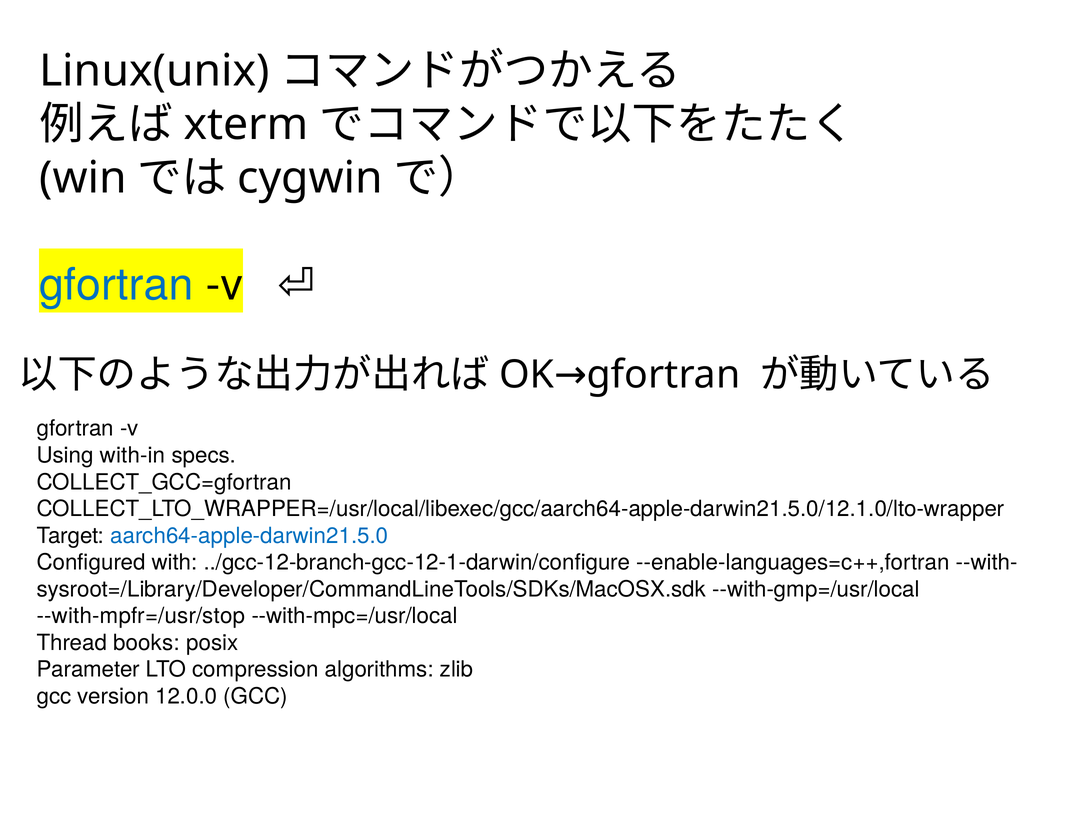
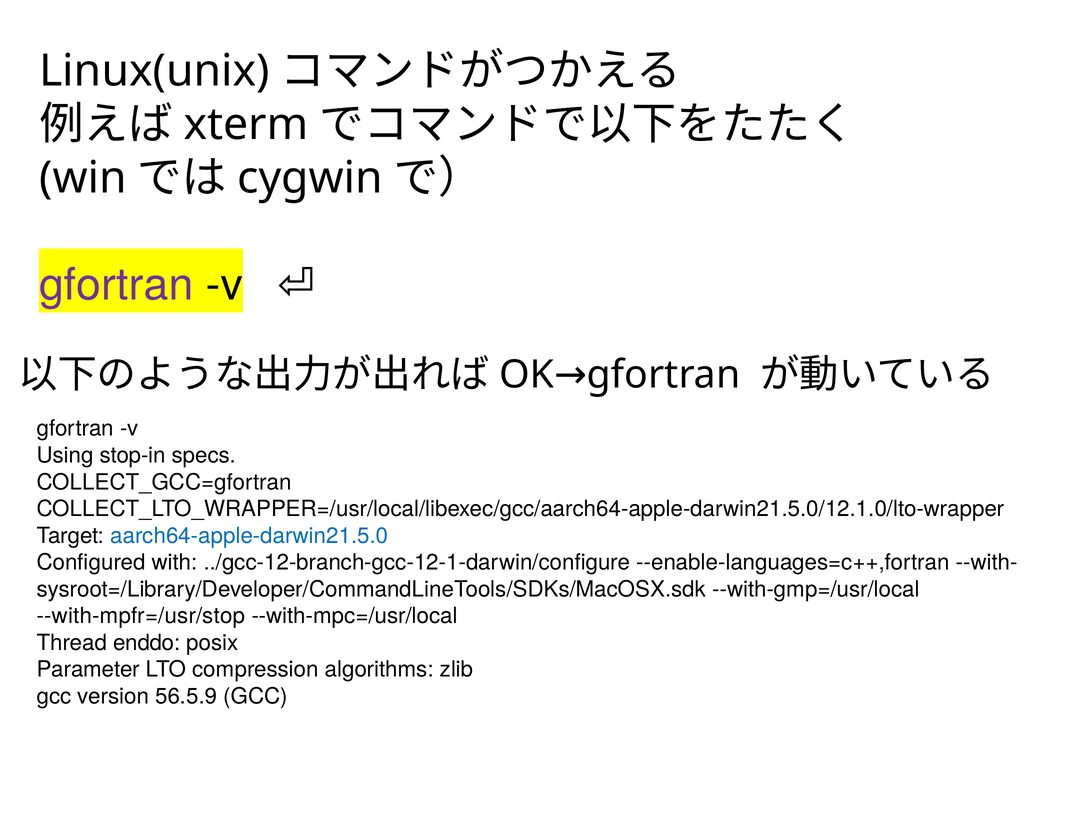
gfortran at (116, 285) colour: blue -> purple
with-in: with-in -> stop-in
books: books -> enddo
12.0.0: 12.0.0 -> 56.5.9
